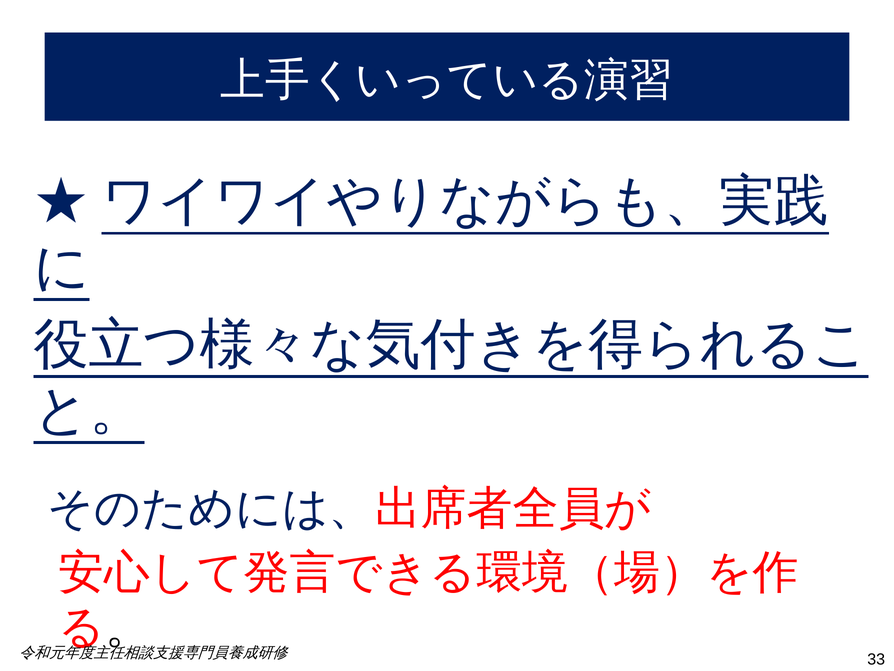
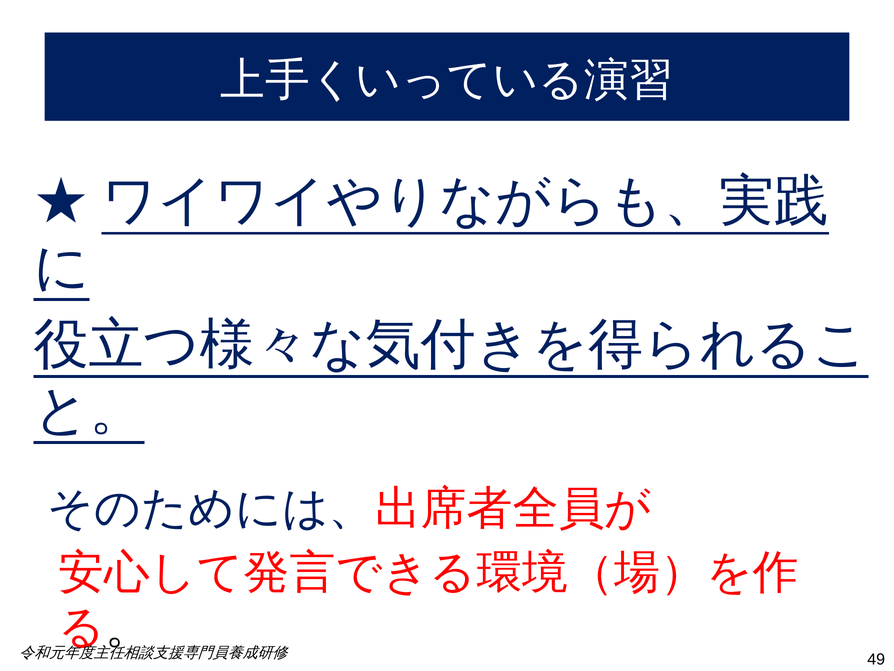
33: 33 -> 49
